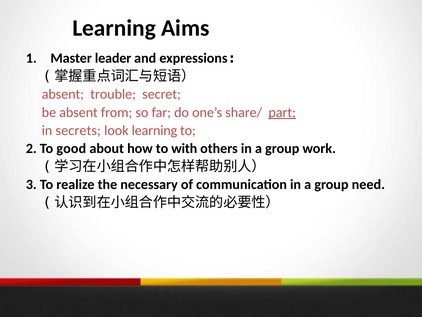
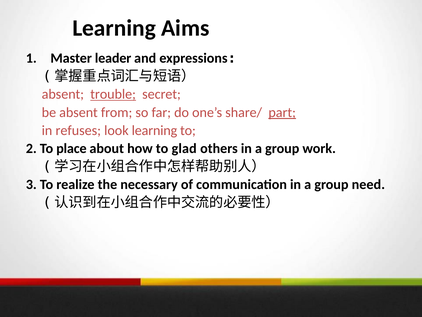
trouble underline: none -> present
secrets: secrets -> refuses
good: good -> place
with: with -> glad
